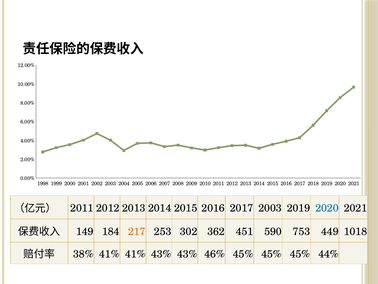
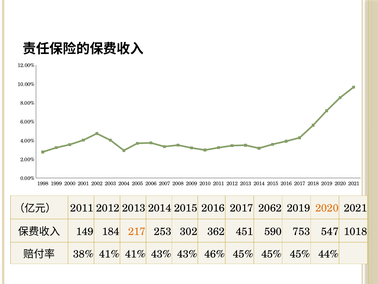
2017 2003: 2003 -> 2062
2020 at (327, 208) colour: blue -> orange
449: 449 -> 547
